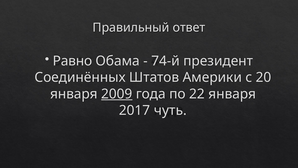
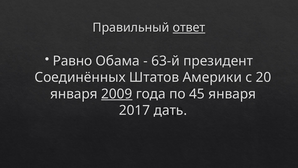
ответ underline: none -> present
74-й: 74-й -> 63-й
22: 22 -> 45
чуть: чуть -> дать
